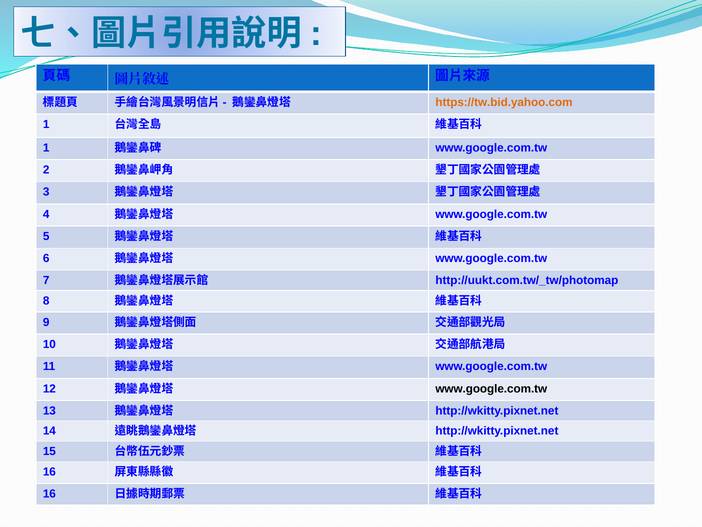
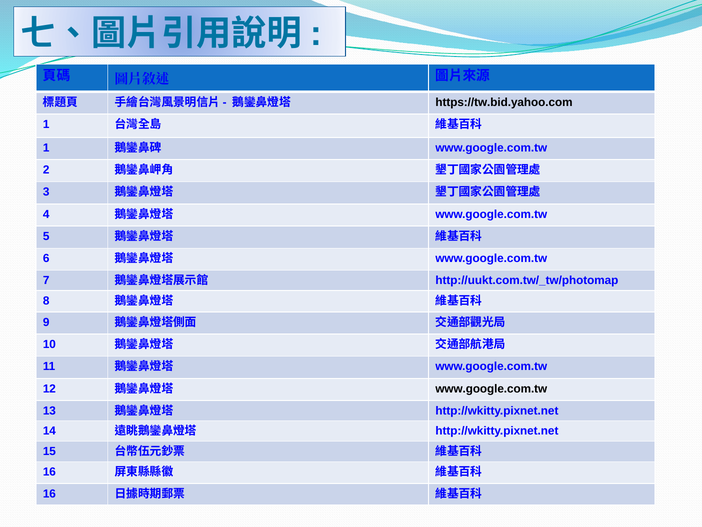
https://tw.bid.yahoo.com colour: orange -> black
